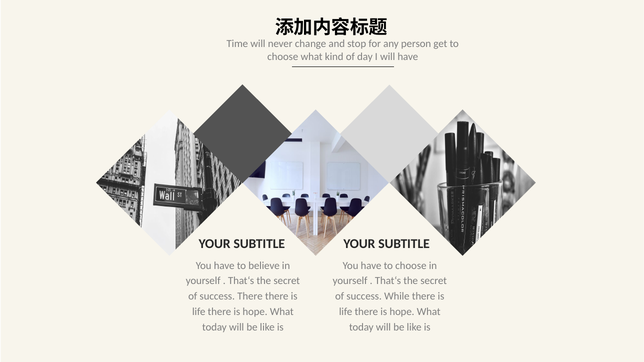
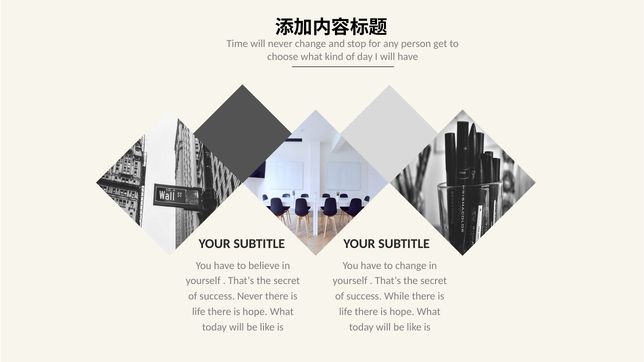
have to choose: choose -> change
success There: There -> Never
